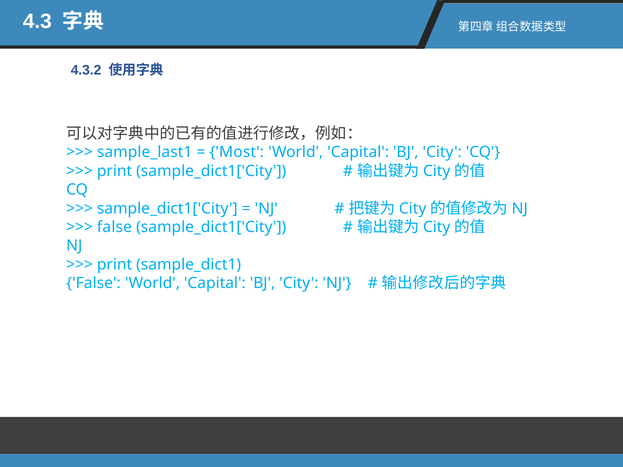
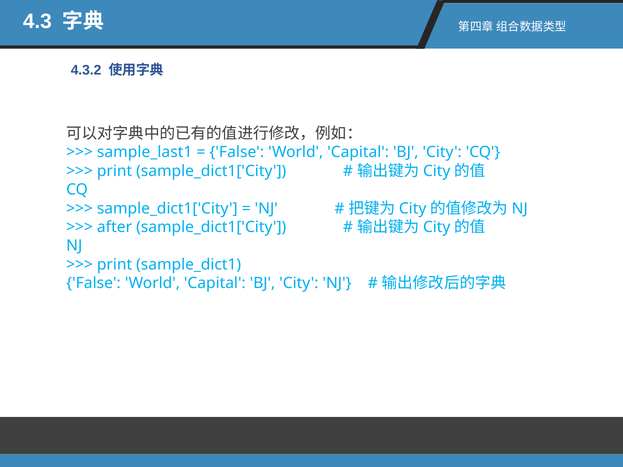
Most at (237, 152): Most -> False
false at (114, 227): false -> after
